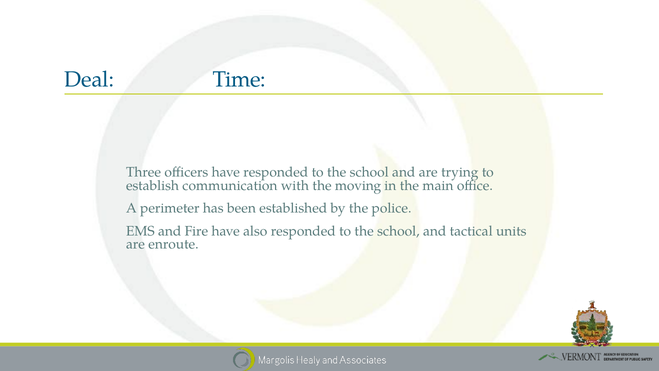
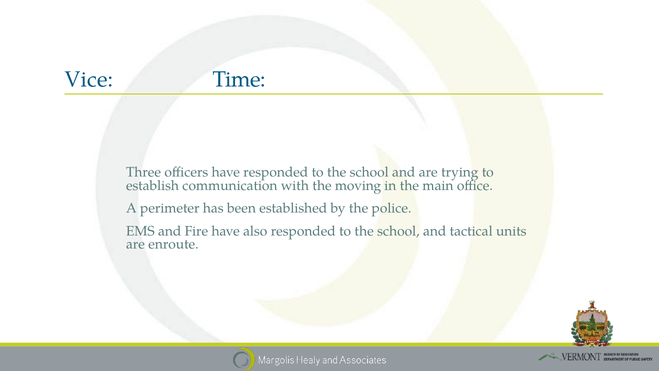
Deal: Deal -> Vice
